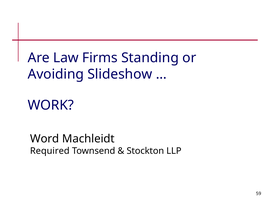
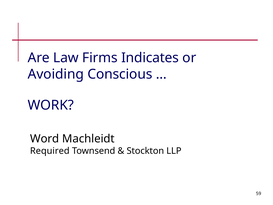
Standing: Standing -> Indicates
Slideshow: Slideshow -> Conscious
